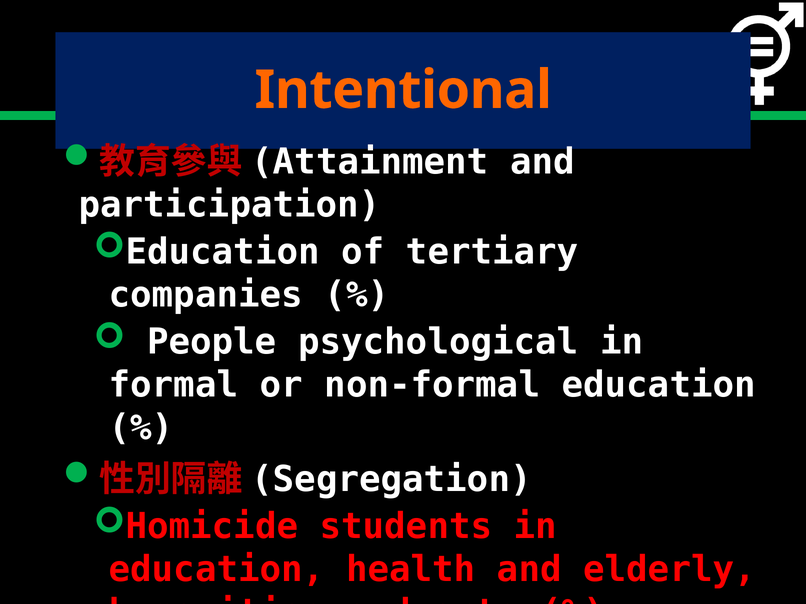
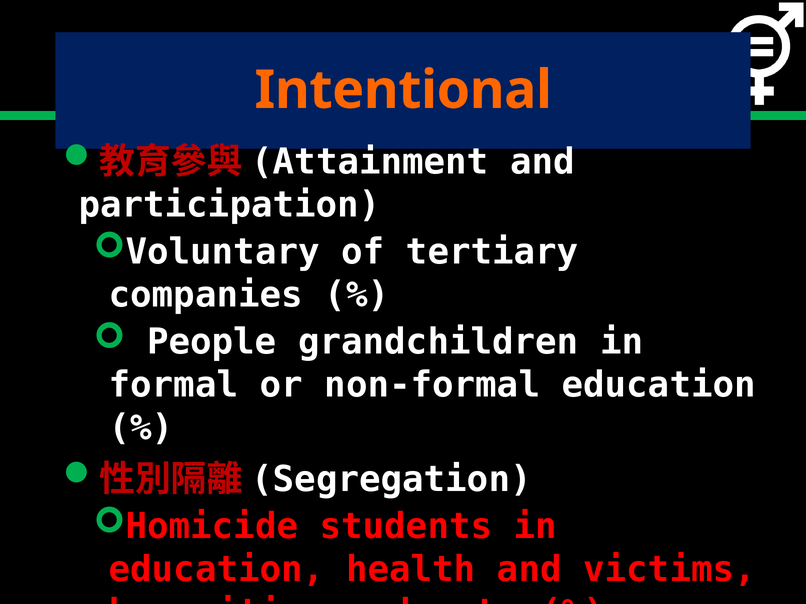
Education at (223, 252): Education -> Voluntary
psychological: psychological -> grandchildren
elderly: elderly -> victims
